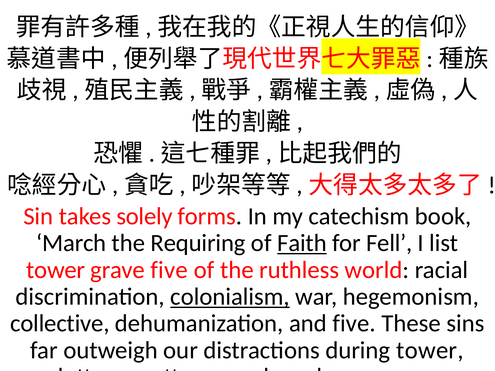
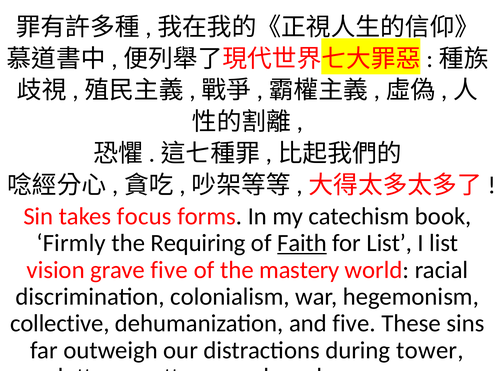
solely: solely -> focus
March: March -> Firmly
for Fell: Fell -> List
tower at (56, 270): tower -> vision
ruthless: ruthless -> mastery
colonialism underline: present -> none
